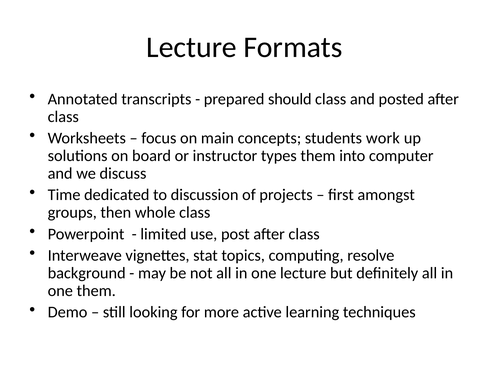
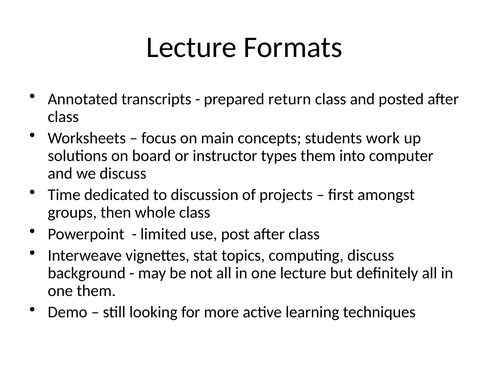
should: should -> return
computing resolve: resolve -> discuss
